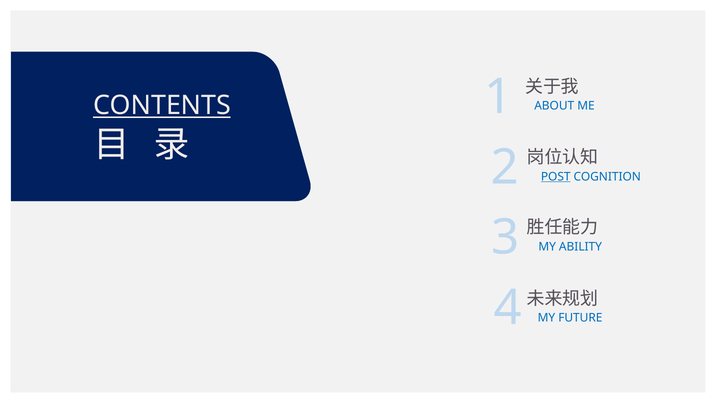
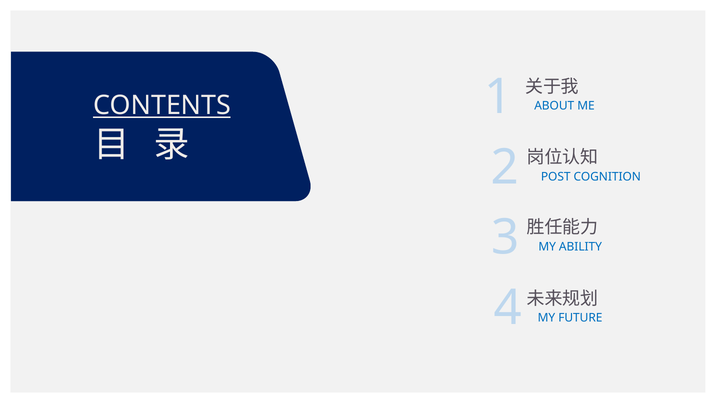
POST underline: present -> none
